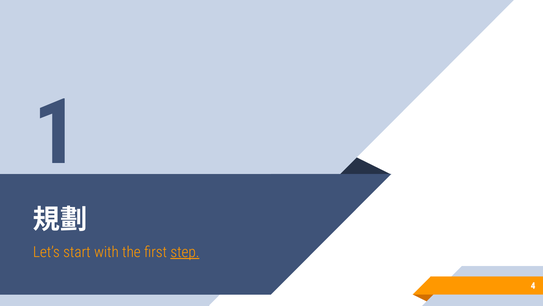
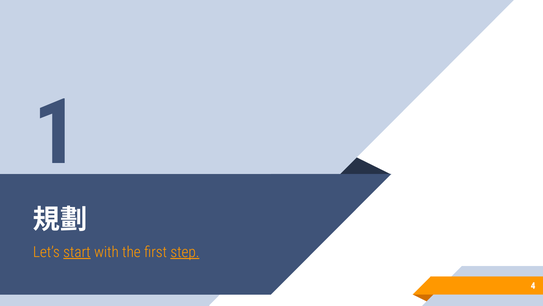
start underline: none -> present
